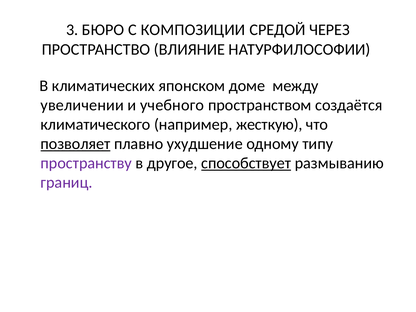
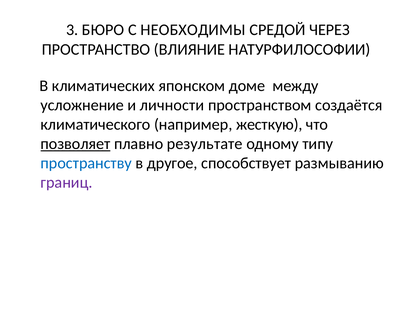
КОМПОЗИЦИИ: КОМПОЗИЦИИ -> НЕОБХОДИМЫ
увеличении: увеличении -> усложнение
учебного: учебного -> личности
ухудшение: ухудшение -> результате
пространству colour: purple -> blue
способствует underline: present -> none
